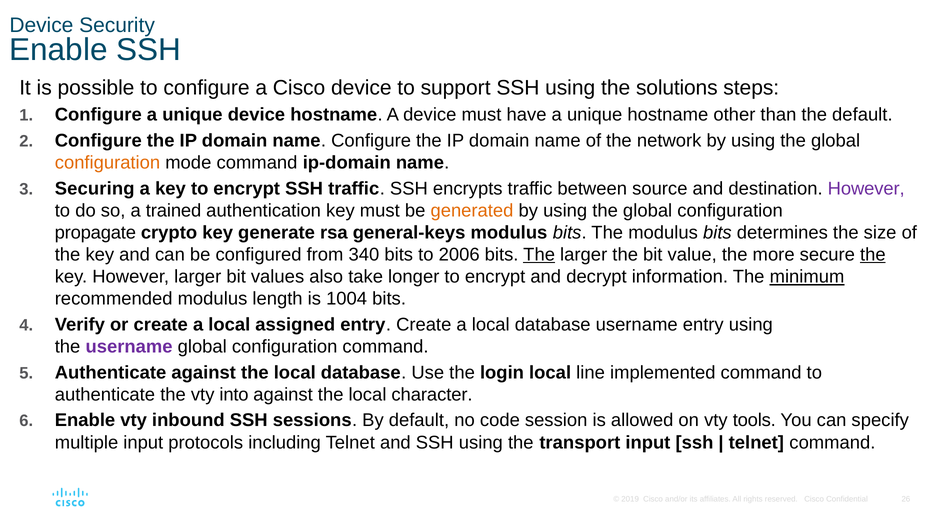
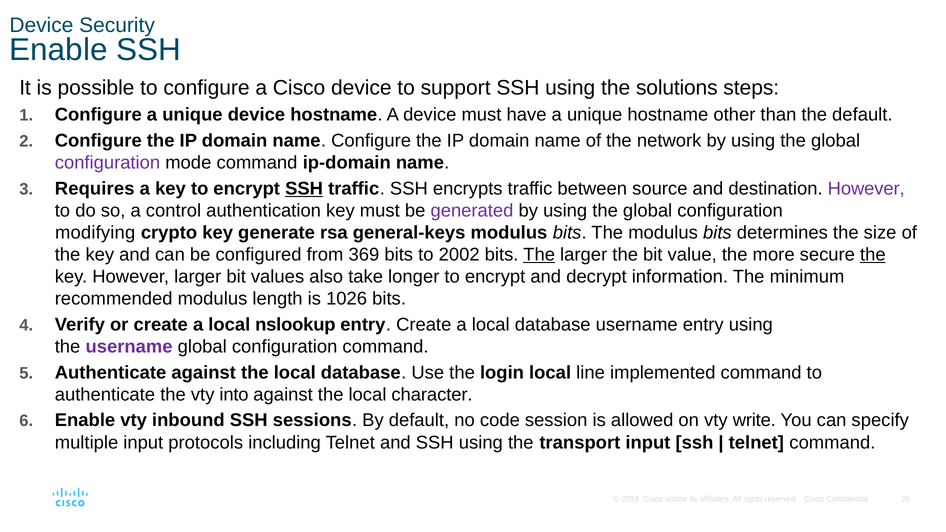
configuration at (107, 163) colour: orange -> purple
Securing: Securing -> Requires
SSH at (304, 189) underline: none -> present
trained: trained -> control
generated colour: orange -> purple
propagate: propagate -> modifying
340: 340 -> 369
2006: 2006 -> 2002
minimum underline: present -> none
1004: 1004 -> 1026
assigned: assigned -> nslookup
tools: tools -> write
